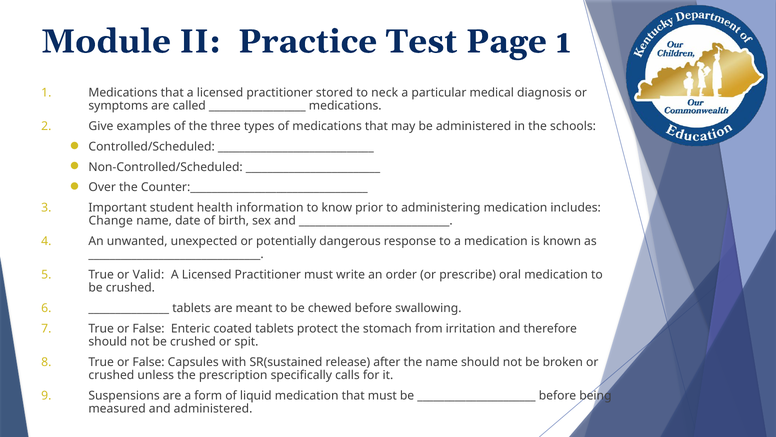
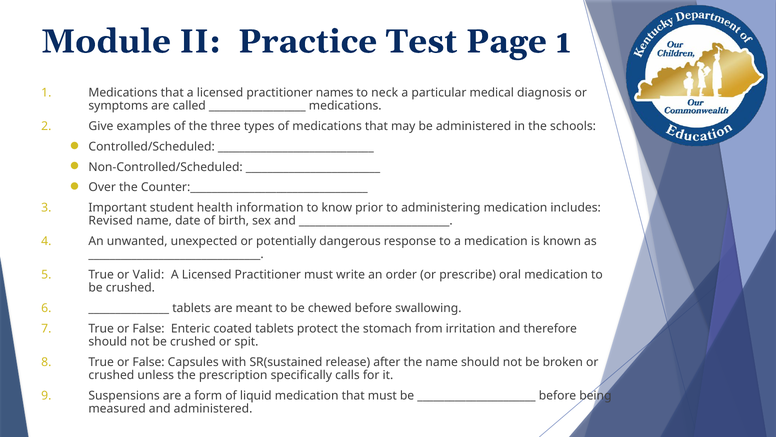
stored: stored -> names
Change: Change -> Revised
